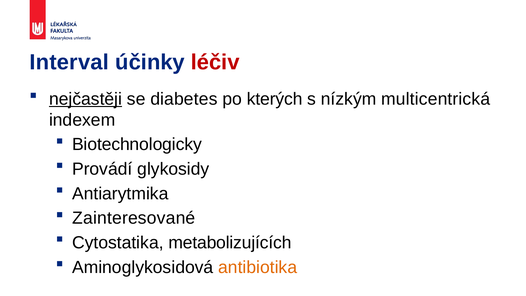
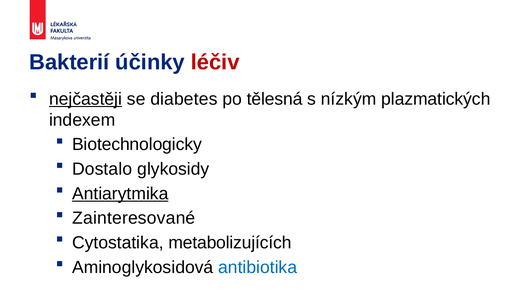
Interval: Interval -> Bakterií
kterých: kterých -> tělesná
multicentrická: multicentrická -> plazmatických
Provádí: Provádí -> Dostalo
Antiarytmika underline: none -> present
antibiotika colour: orange -> blue
